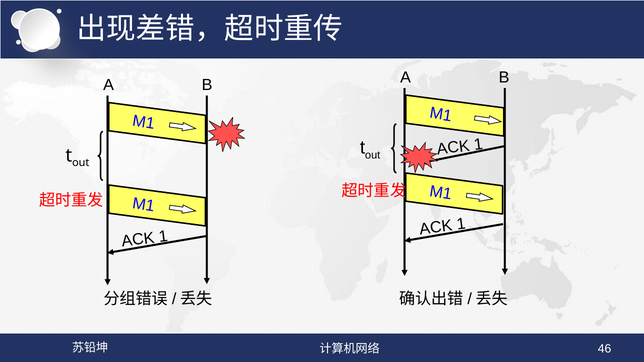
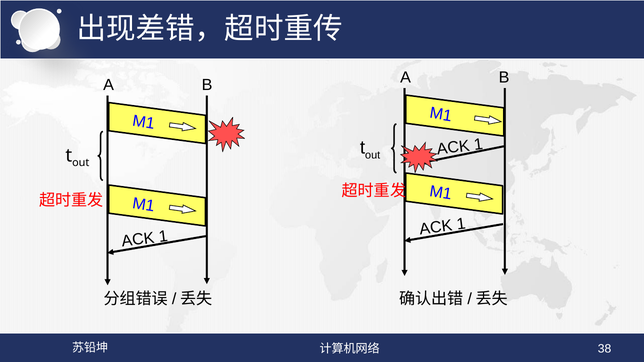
46: 46 -> 38
